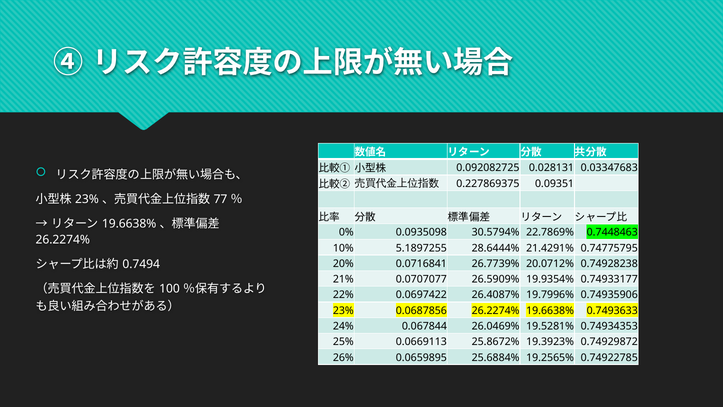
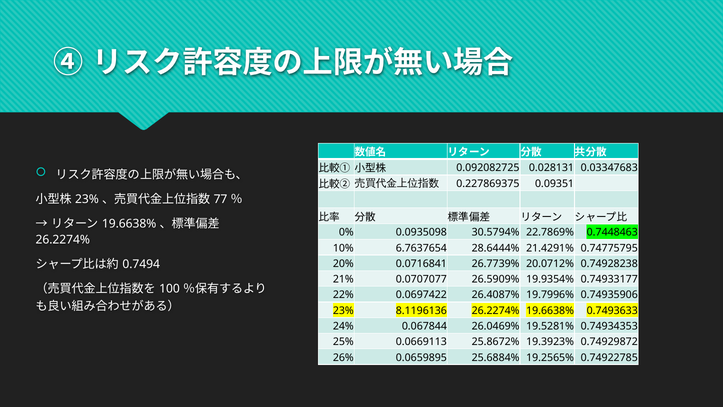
5.1897255: 5.1897255 -> 6.7637654
0.0687856: 0.0687856 -> 8.1196136
